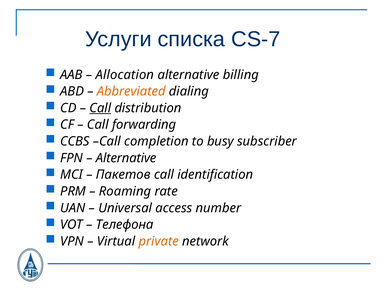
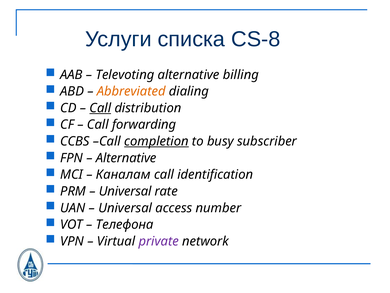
CS-7: CS-7 -> CS-8
Allocation: Allocation -> Televoting
completion underline: none -> present
Пакетов: Пакетов -> Каналам
Roaming at (125, 191): Roaming -> Universal
private colour: orange -> purple
